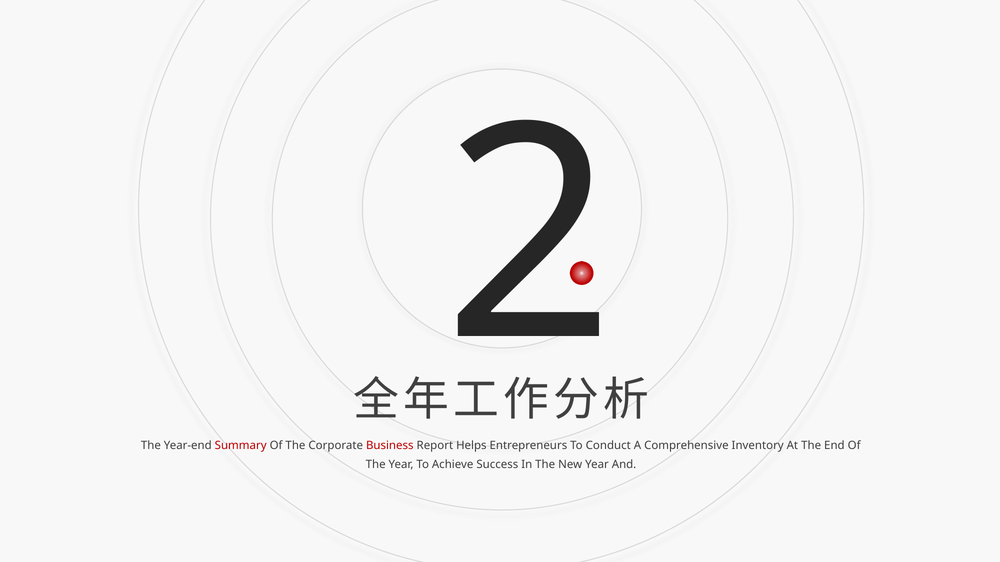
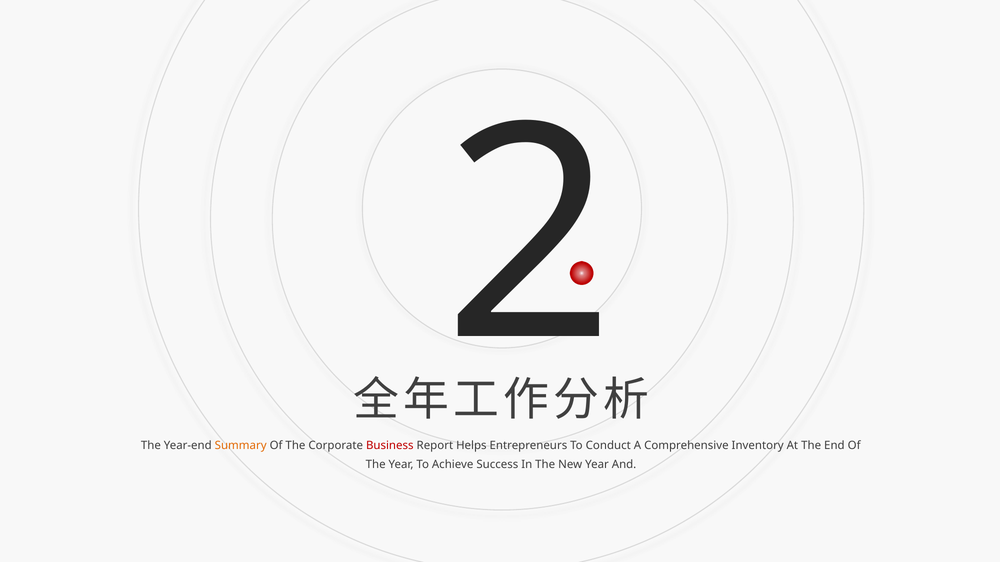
Summary colour: red -> orange
